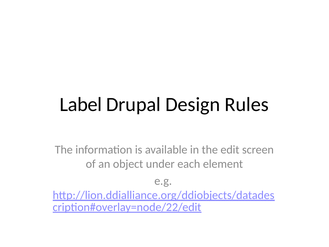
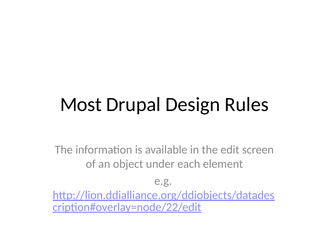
Label: Label -> Most
